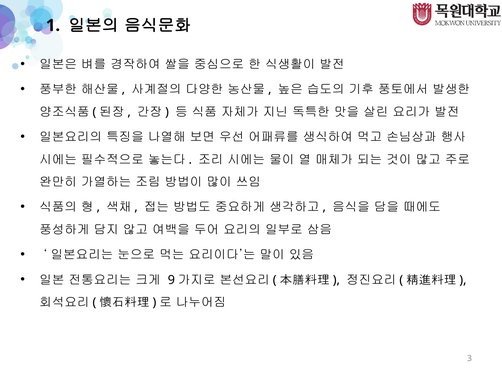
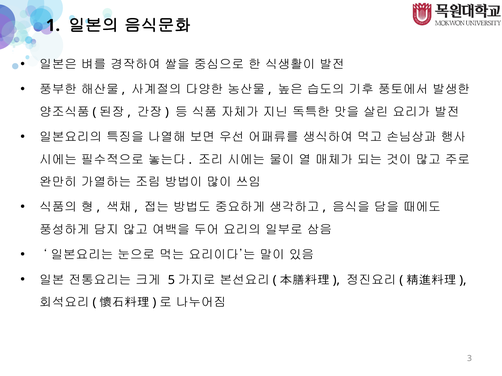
9: 9 -> 5
